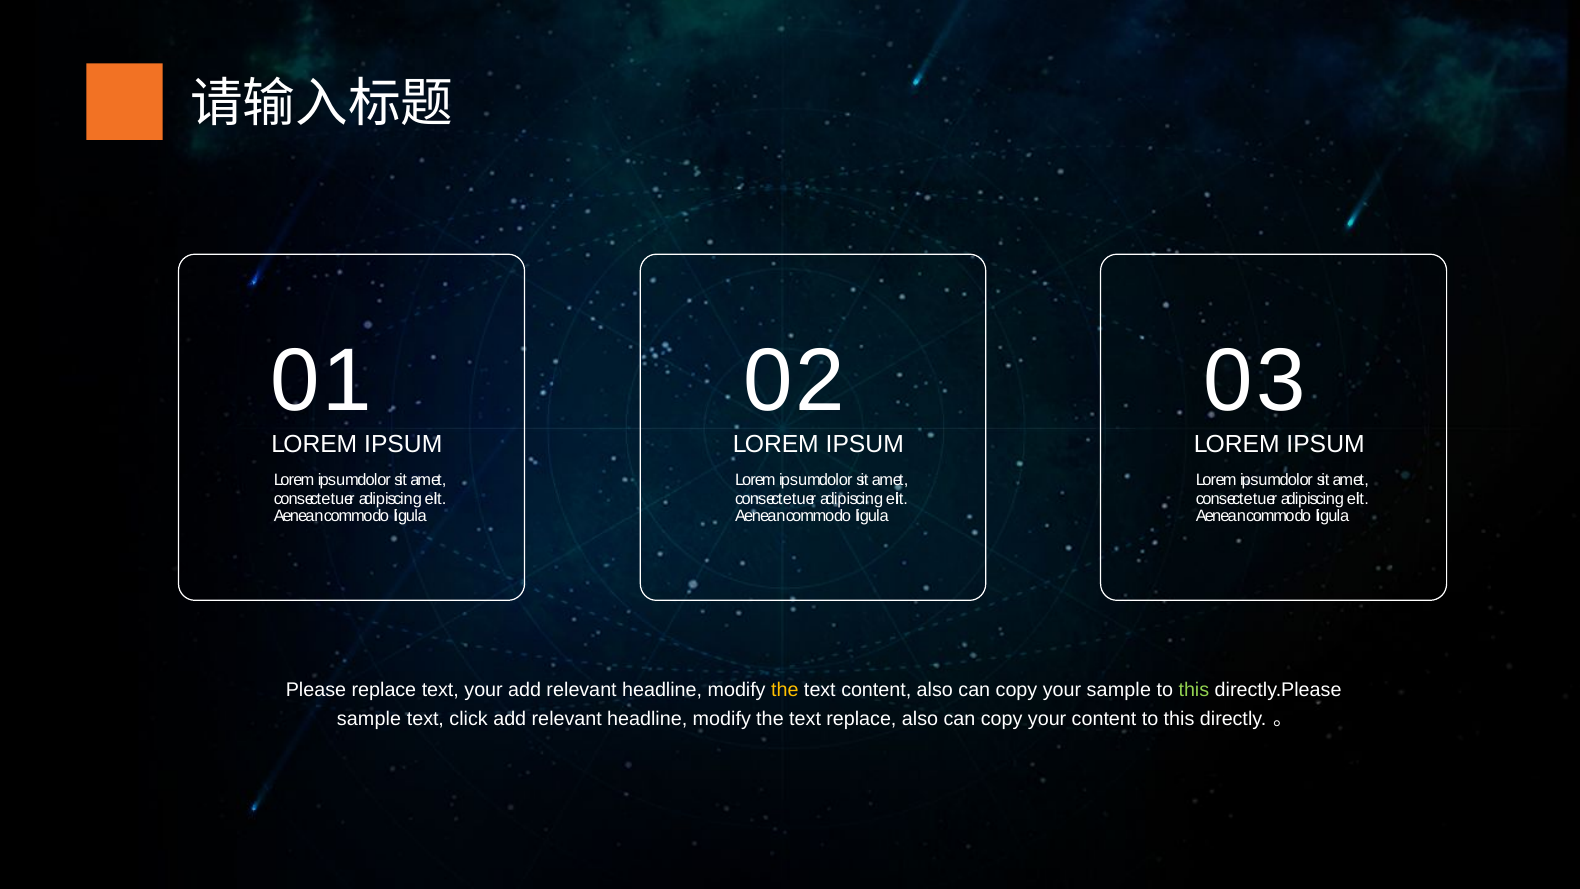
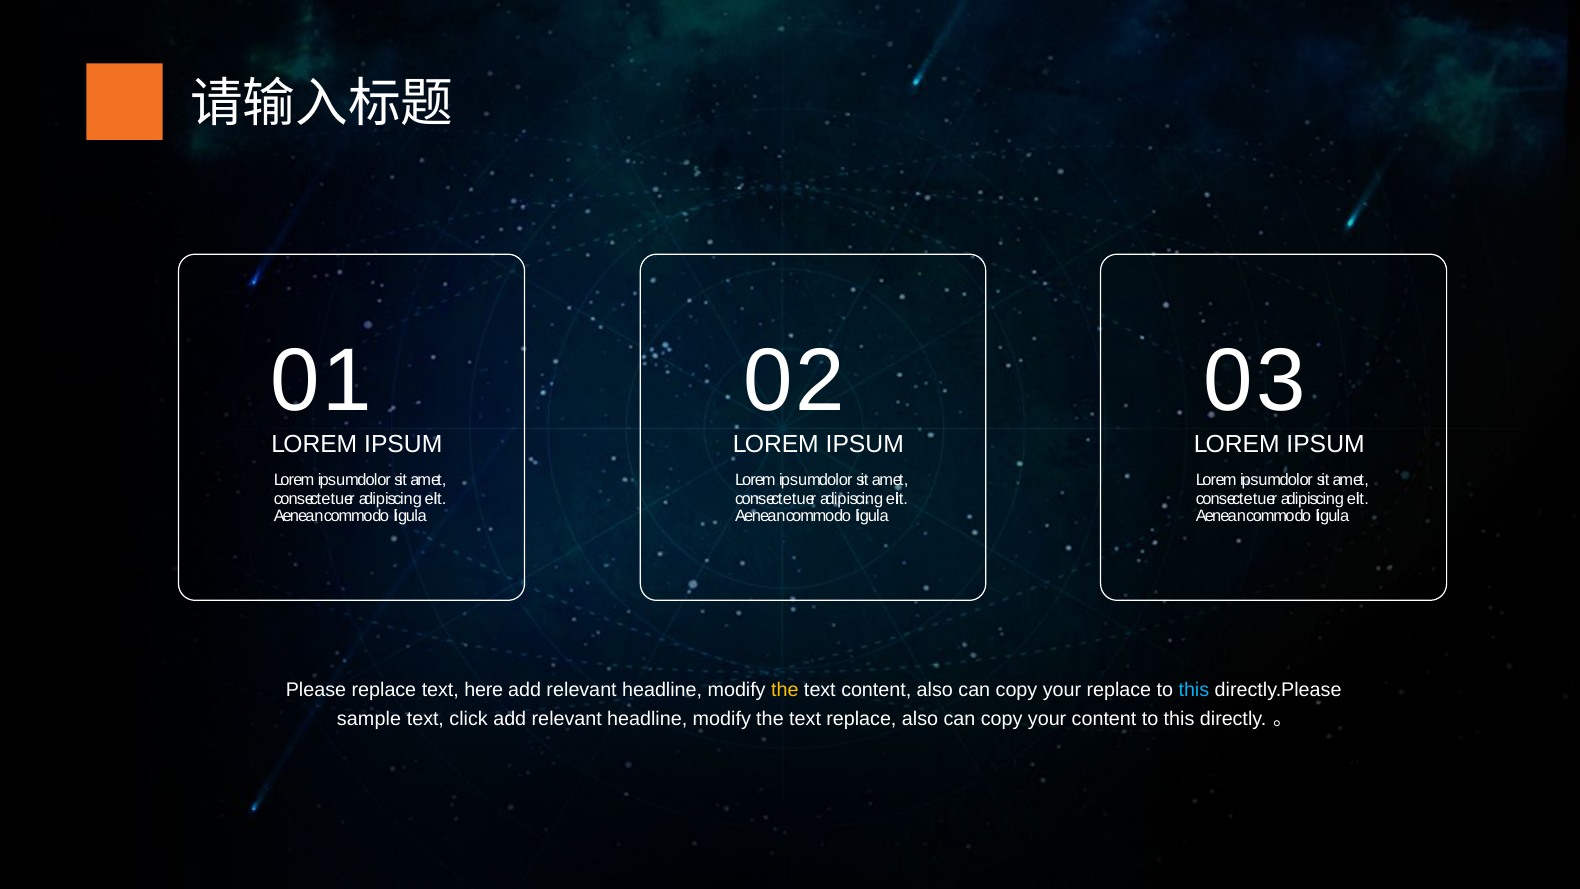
text your: your -> here
your sample: sample -> replace
this at (1194, 690) colour: light green -> light blue
